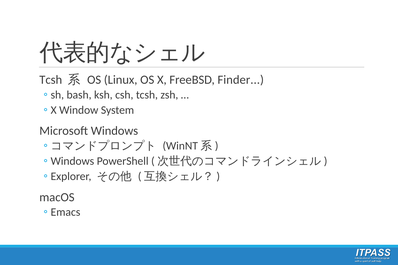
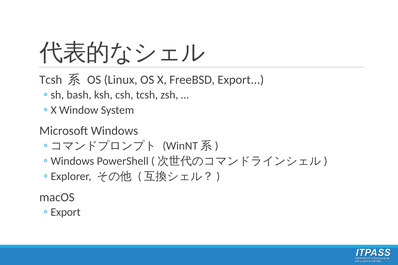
FreeBSD Finder: Finder -> Export
Emacs at (65, 212): Emacs -> Export
